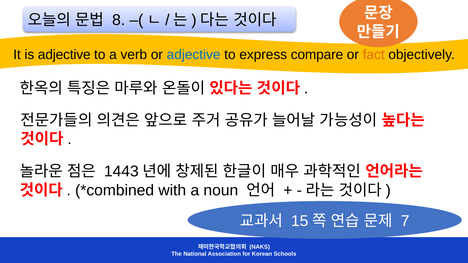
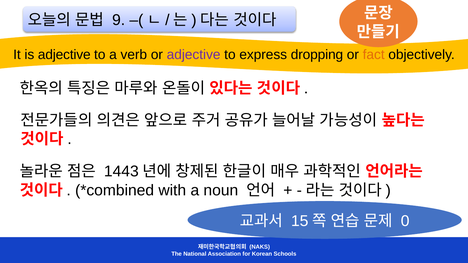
8: 8 -> 9
adjective at (194, 55) colour: blue -> purple
compare: compare -> dropping
7: 7 -> 0
